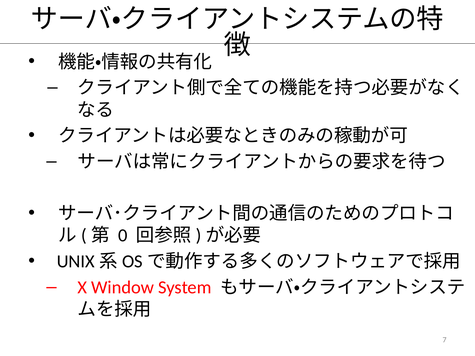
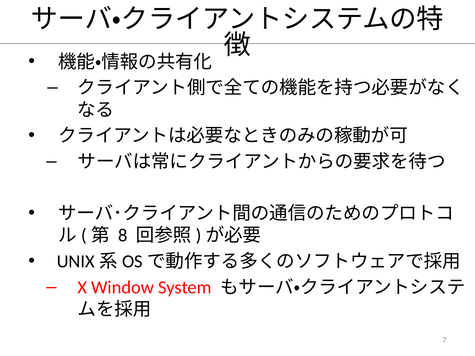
0: 0 -> 8
